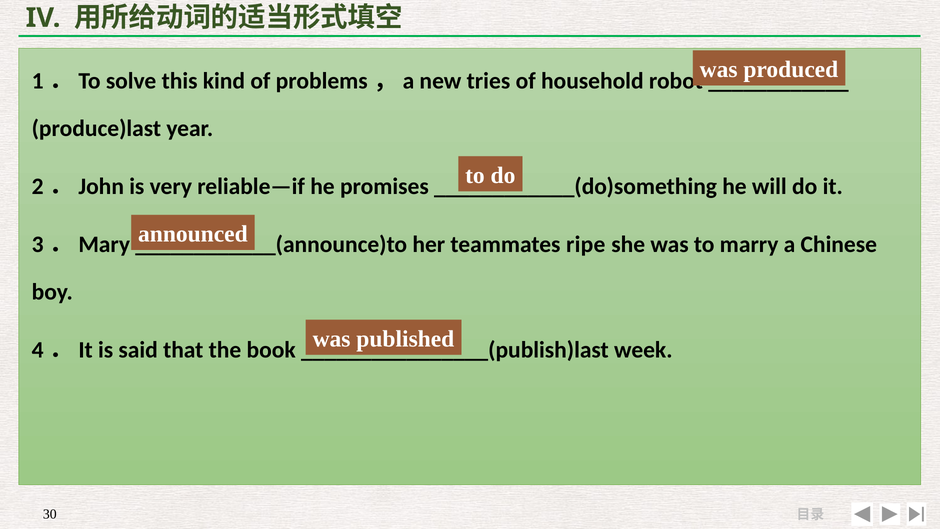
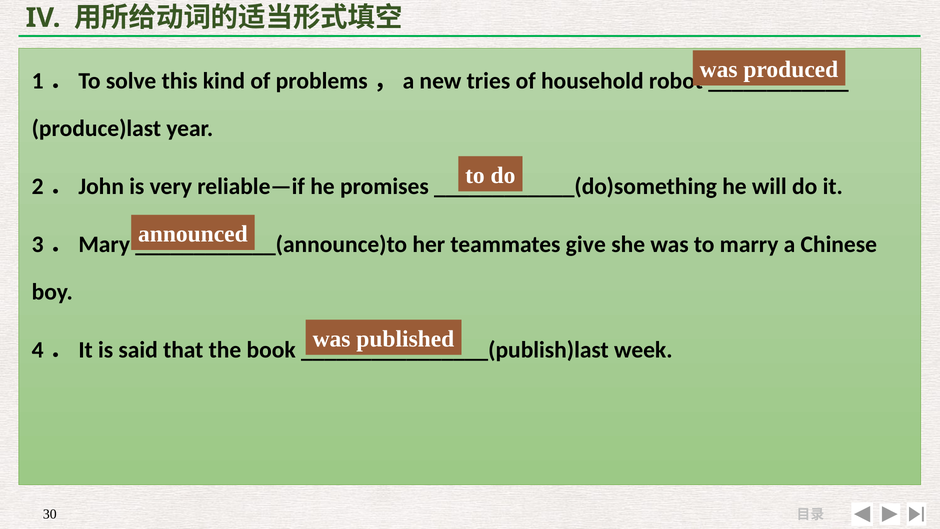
ripe: ripe -> give
